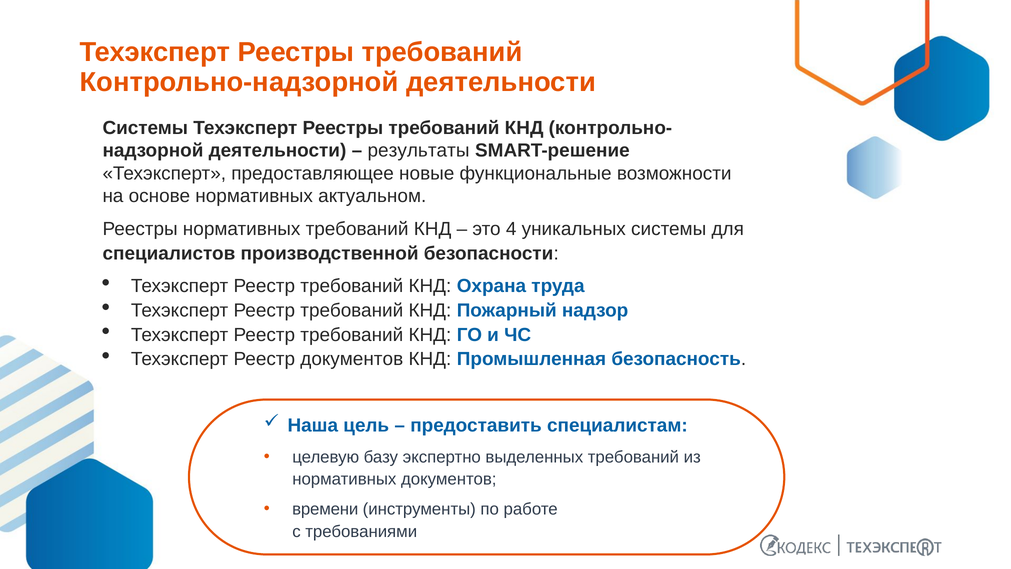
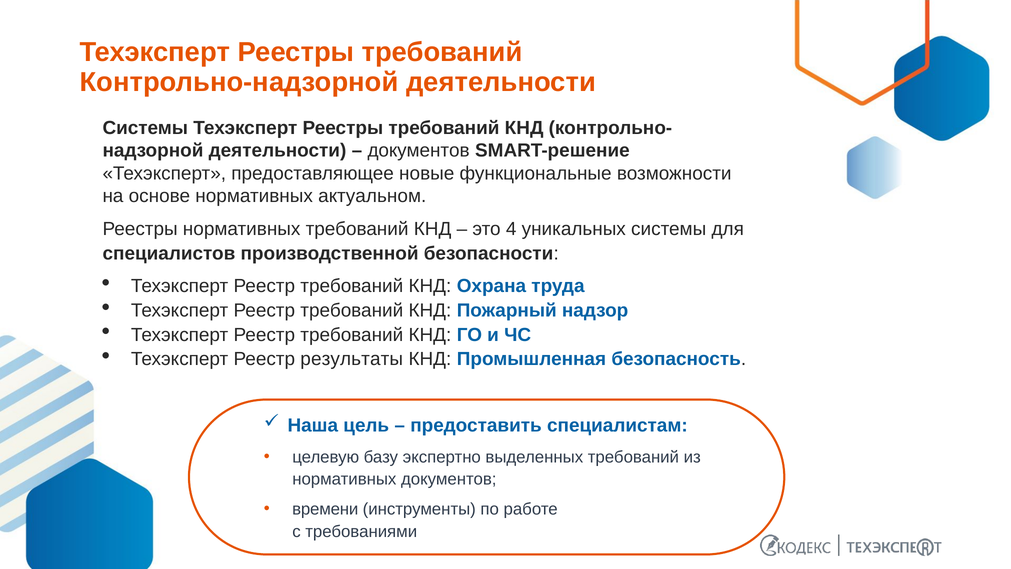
результаты at (419, 151): результаты -> документов
Реестр документов: документов -> результаты
